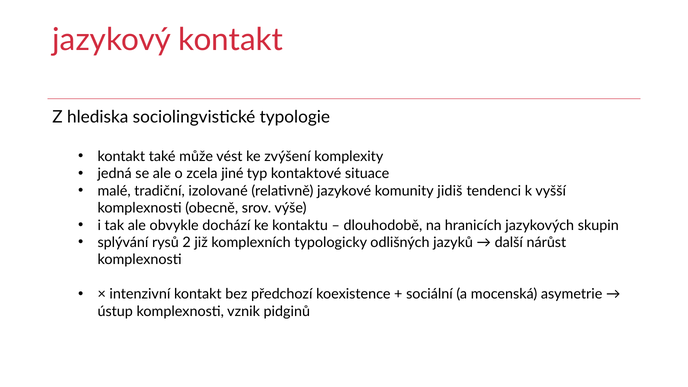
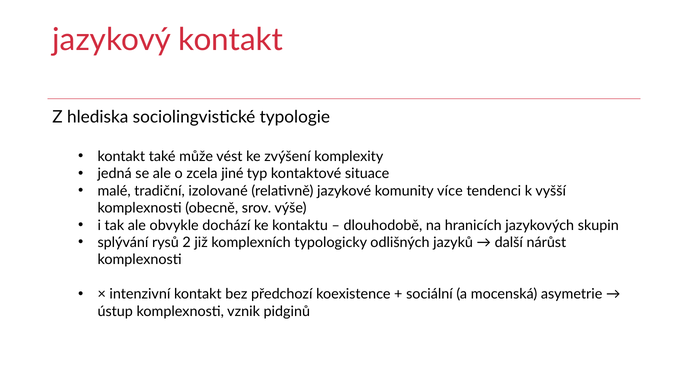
jidiš: jidiš -> více
